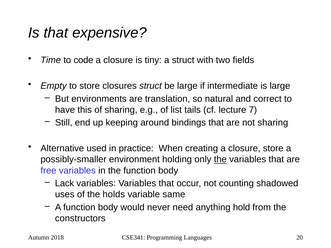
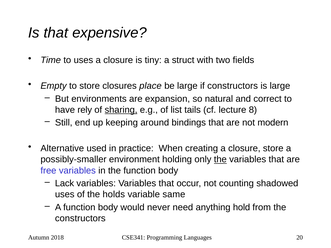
to code: code -> uses
closures struct: struct -> place
if intermediate: intermediate -> constructors
translation: translation -> expansion
this: this -> rely
sharing at (121, 110) underline: none -> present
7: 7 -> 8
not sharing: sharing -> modern
